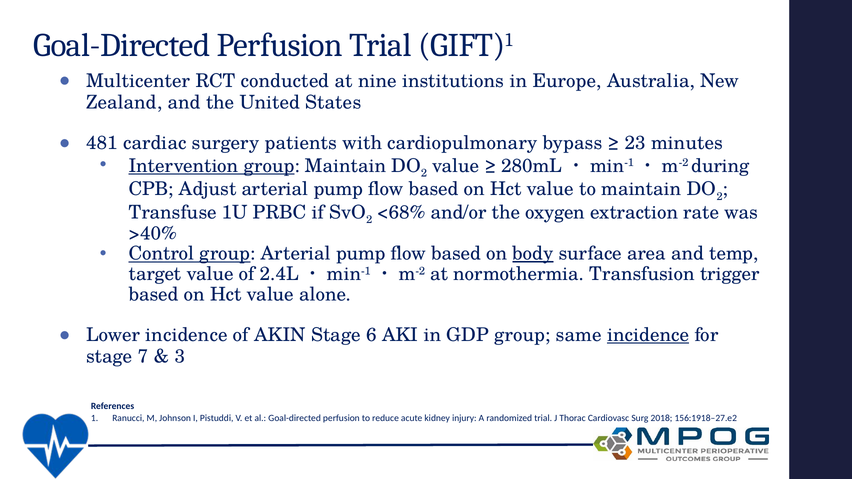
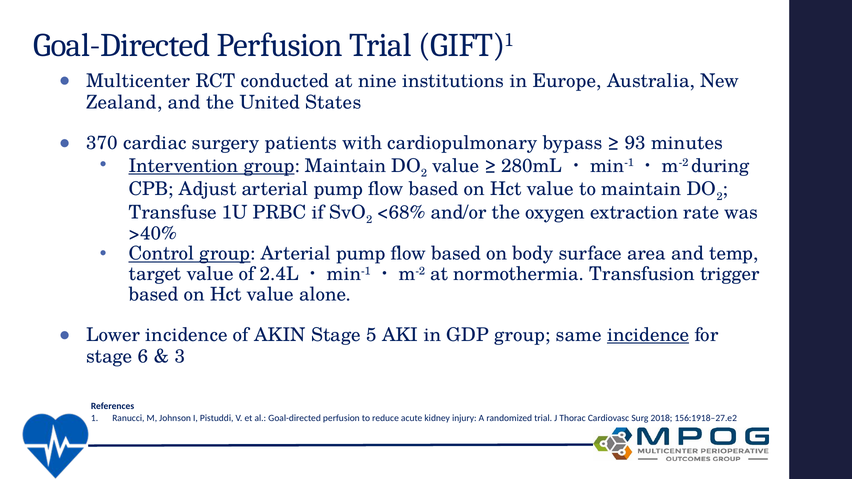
481: 481 -> 370
23: 23 -> 93
body underline: present -> none
6: 6 -> 5
7: 7 -> 6
